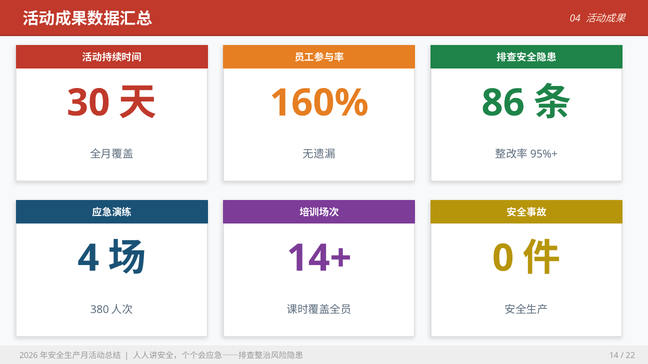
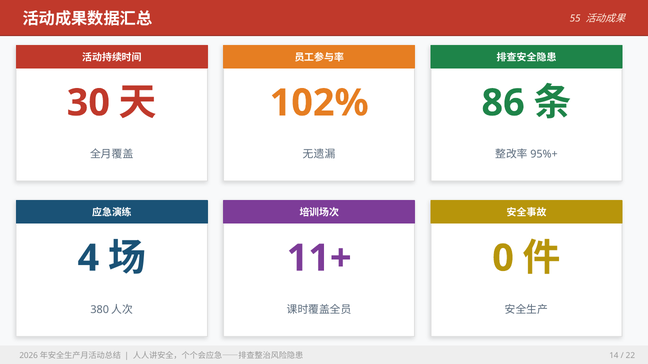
04: 04 -> 55
160%: 160% -> 102%
14+: 14+ -> 11+
